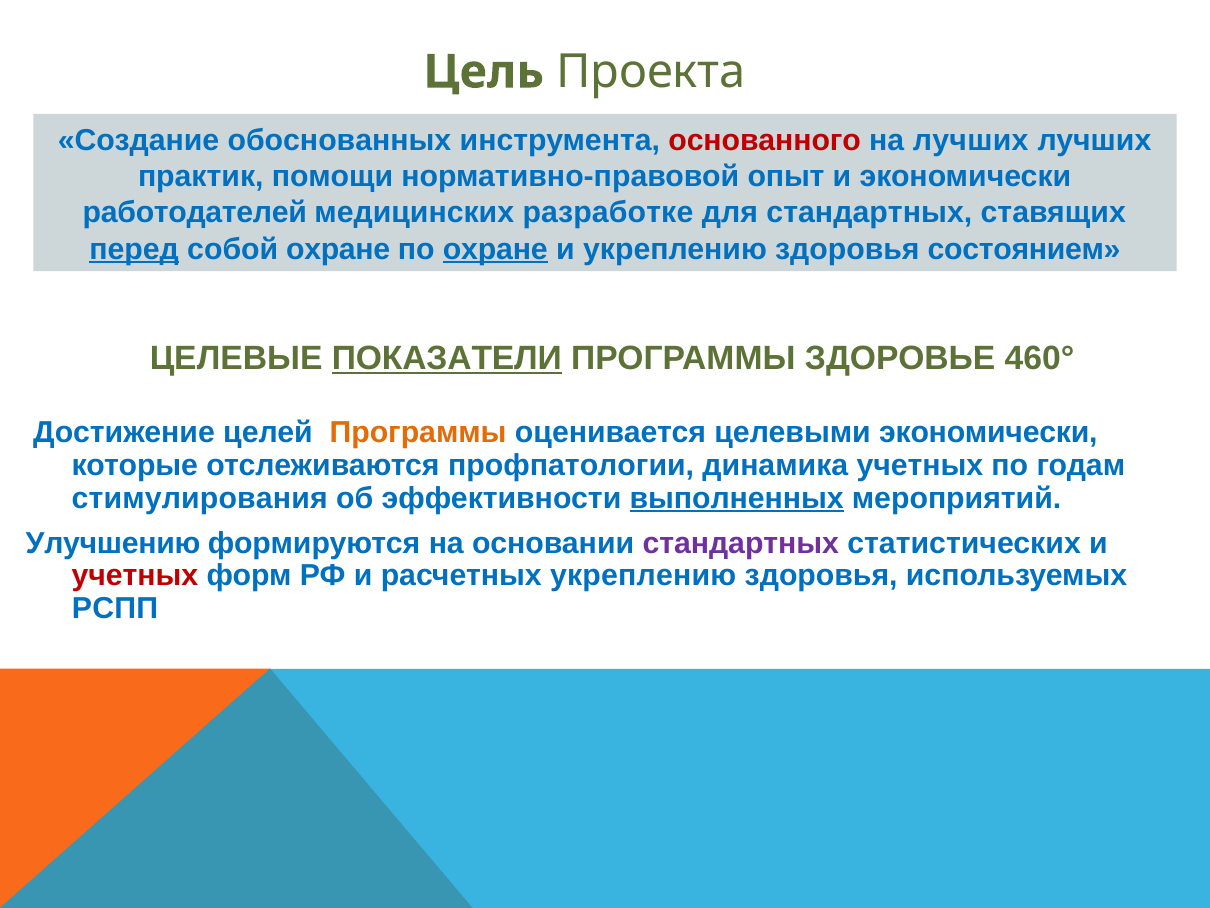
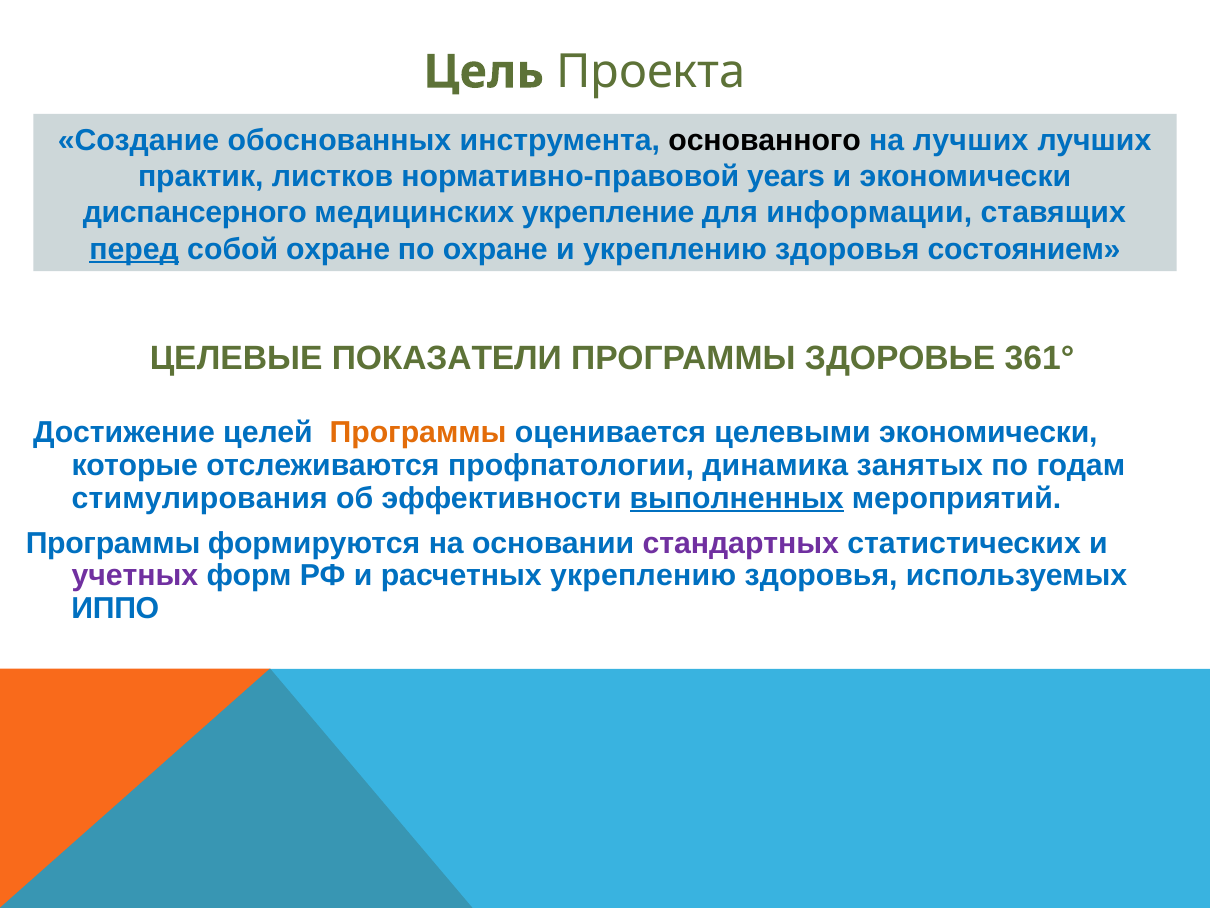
основанного colour: red -> black
помощи: помощи -> листков
опыт: опыт -> years
работодателей: работодателей -> диспансерного
разработке: разработке -> укрепление
для стандартных: стандартных -> информации
охране at (495, 249) underline: present -> none
ПОКАЗАТЕЛИ underline: present -> none
460°: 460° -> 361°
динамика учетных: учетных -> занятых
Улучшению at (113, 543): Улучшению -> Программы
учетных at (135, 575) colour: red -> purple
РСПП: РСПП -> ИППО
